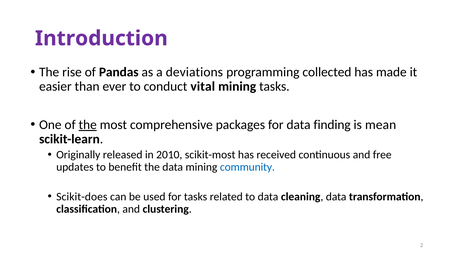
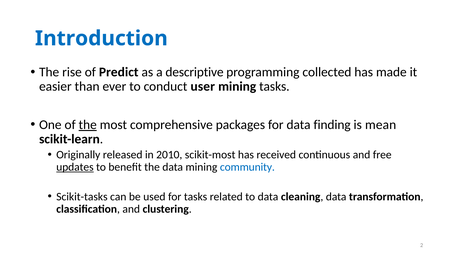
Introduction colour: purple -> blue
Pandas: Pandas -> Predict
deviations: deviations -> descriptive
vital: vital -> user
updates underline: none -> present
Scikit-does: Scikit-does -> Scikit-tasks
